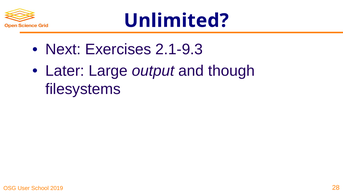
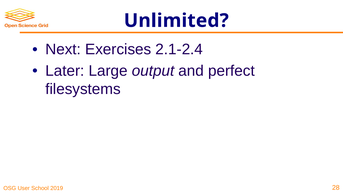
2.1-9.3: 2.1-9.3 -> 2.1-2.4
though: though -> perfect
